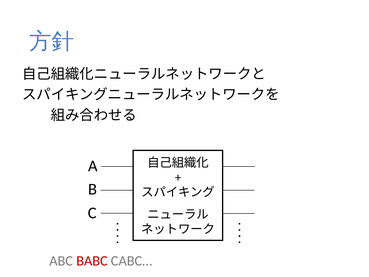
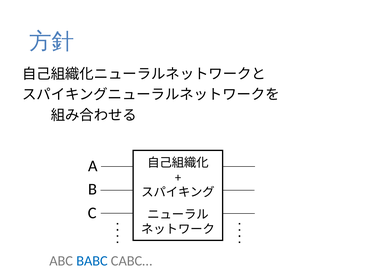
BABC colour: red -> blue
